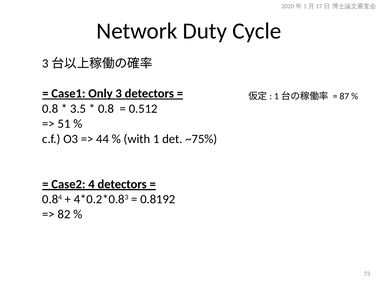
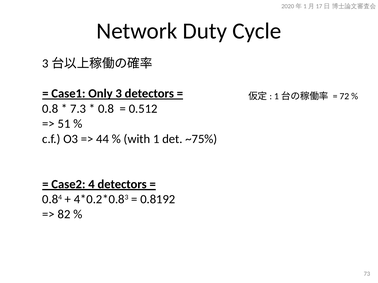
87: 87 -> 72
3.5: 3.5 -> 7.3
